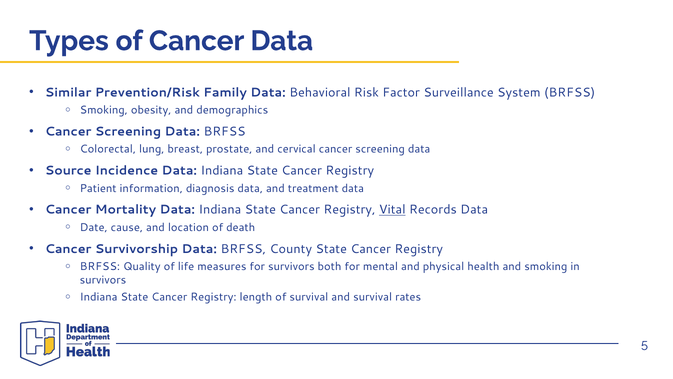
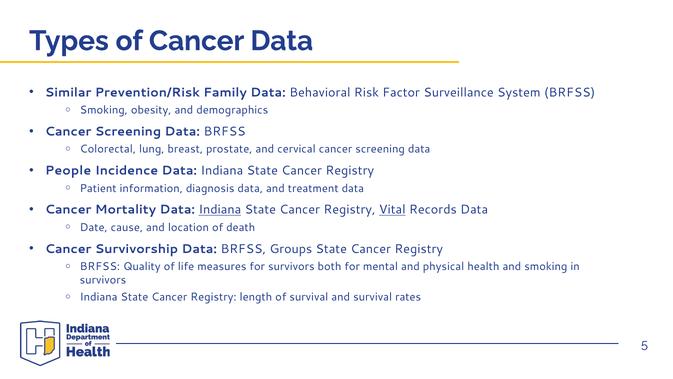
Source: Source -> People
Indiana at (220, 210) underline: none -> present
County: County -> Groups
